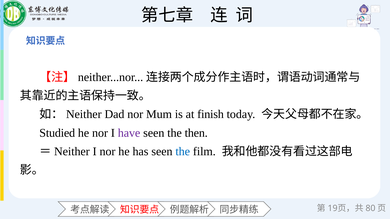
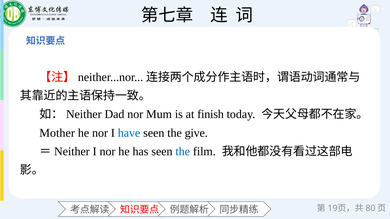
Studied: Studied -> Mother
have colour: purple -> blue
then: then -> give
